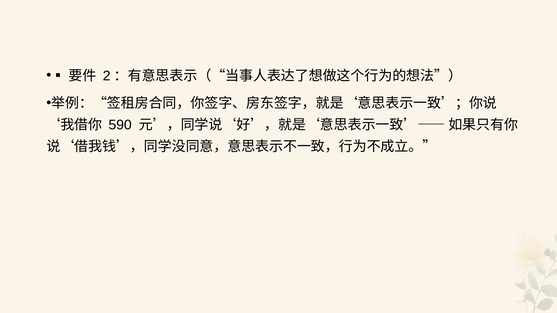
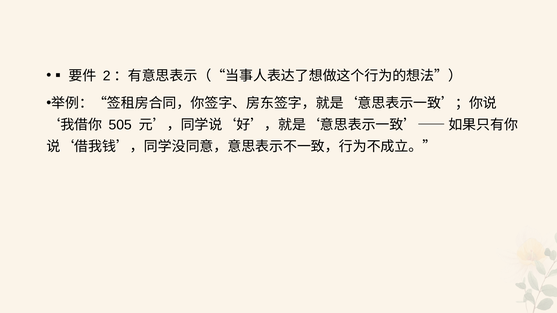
590: 590 -> 505
